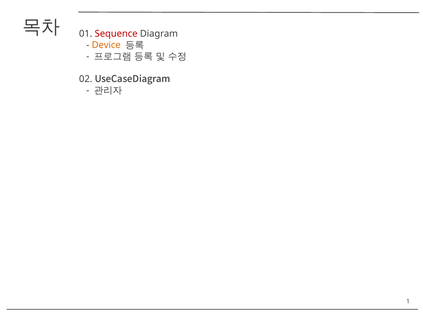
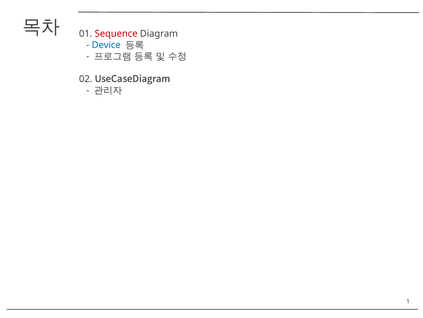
Device colour: orange -> blue
